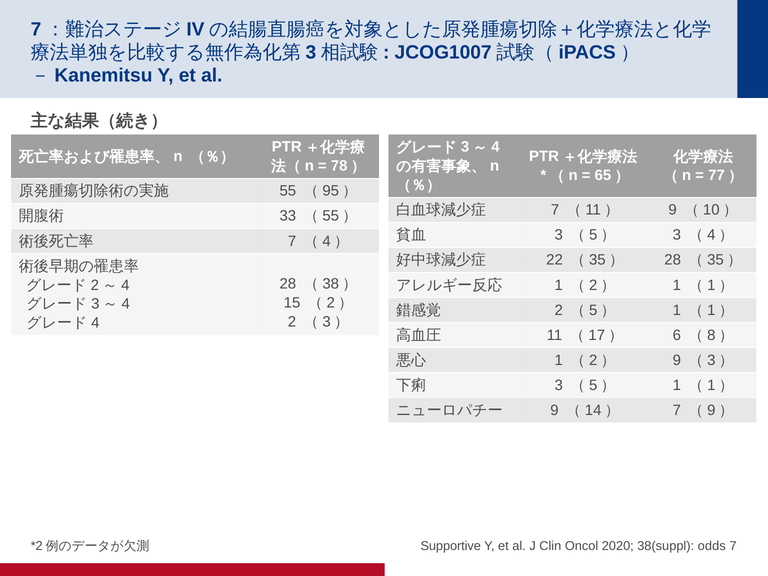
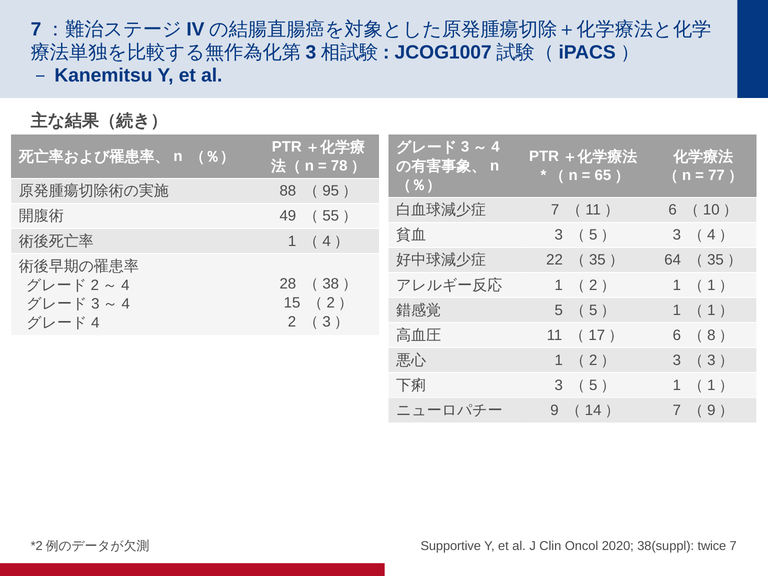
55: 55 -> 88
9 at (673, 210): 9 -> 6
33: 33 -> 49
7 at (292, 241): 7 -> 1
28 at (673, 260): 28 -> 64
2 at (559, 310): 2 -> 5
9 at (677, 360): 9 -> 3
odds: odds -> twice
